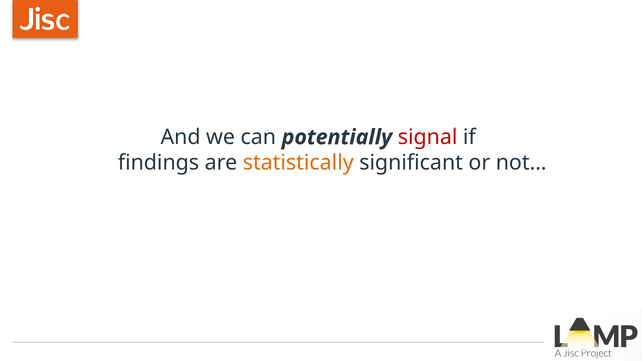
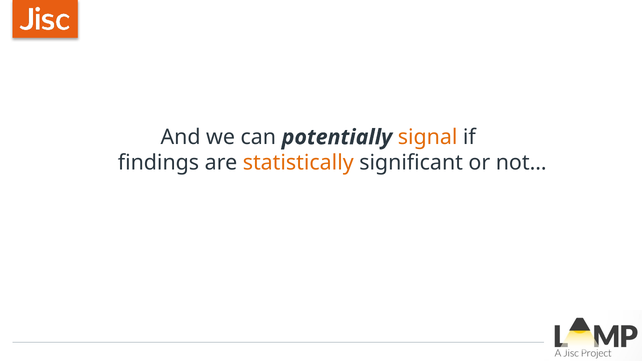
signal colour: red -> orange
